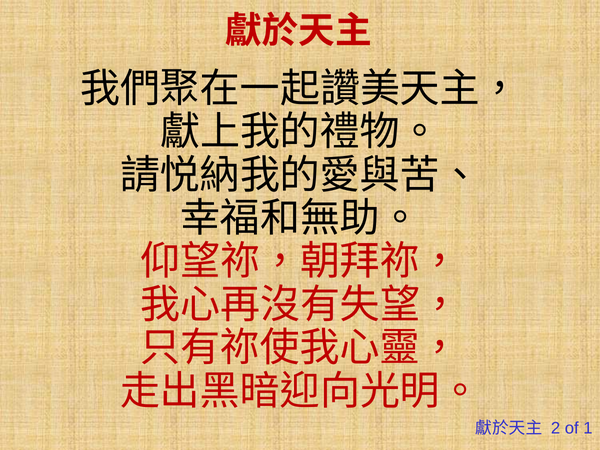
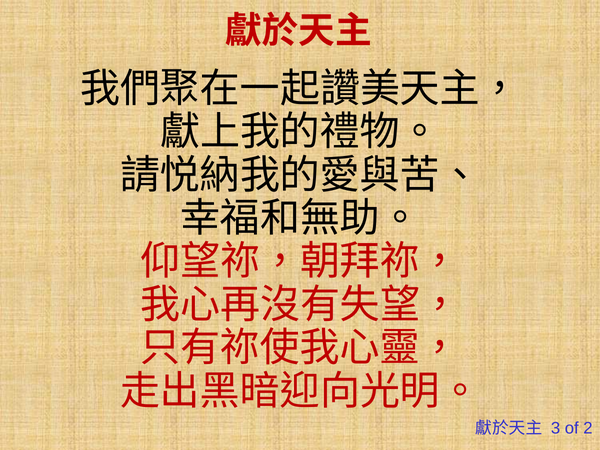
2: 2 -> 3
1: 1 -> 2
